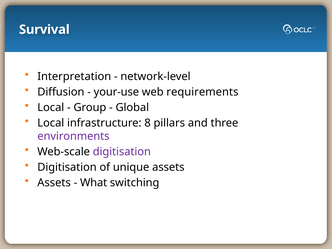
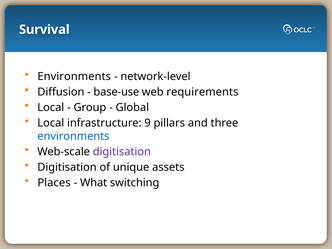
Interpretation at (74, 77): Interpretation -> Environments
your-use: your-use -> base-use
8: 8 -> 9
environments at (73, 136) colour: purple -> blue
Assets at (54, 183): Assets -> Places
